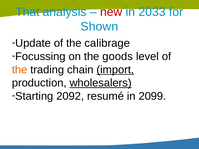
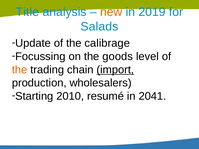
That: That -> Title
new colour: red -> orange
2033: 2033 -> 2019
Shown: Shown -> Salads
wholesalers underline: present -> none
2092: 2092 -> 2010
2099: 2099 -> 2041
